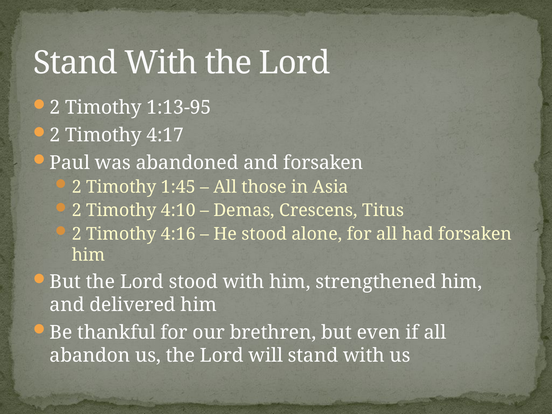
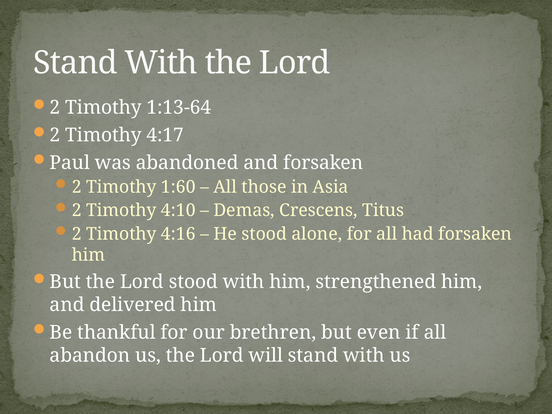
1:13-95: 1:13-95 -> 1:13-64
1:45: 1:45 -> 1:60
